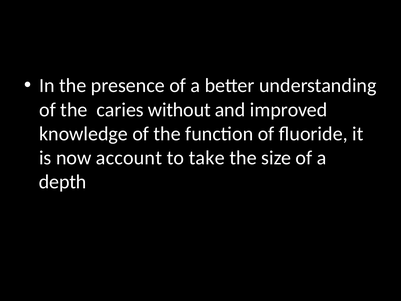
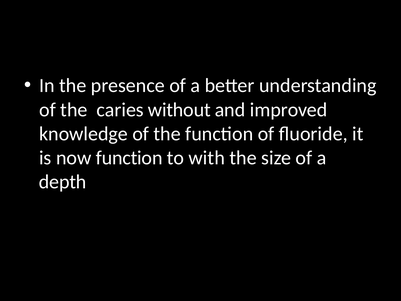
now account: account -> function
take: take -> with
